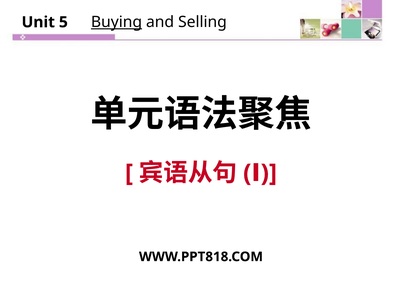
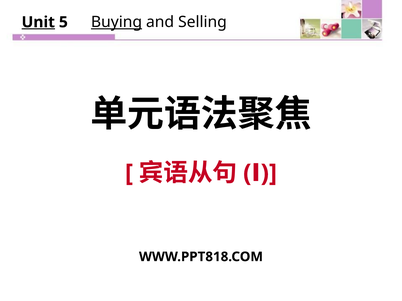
Unit underline: none -> present
